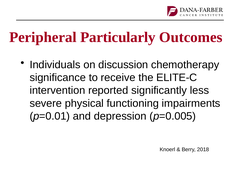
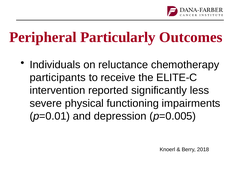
discussion: discussion -> reluctance
significance: significance -> participants
